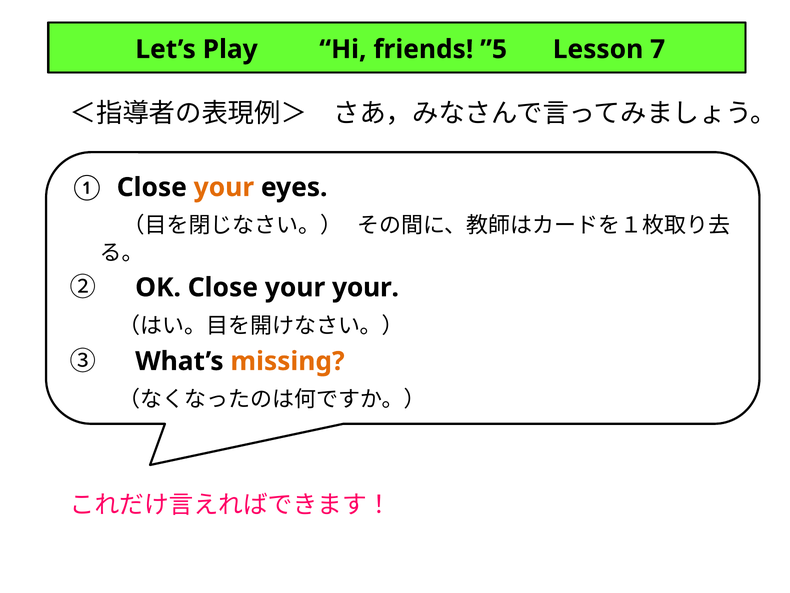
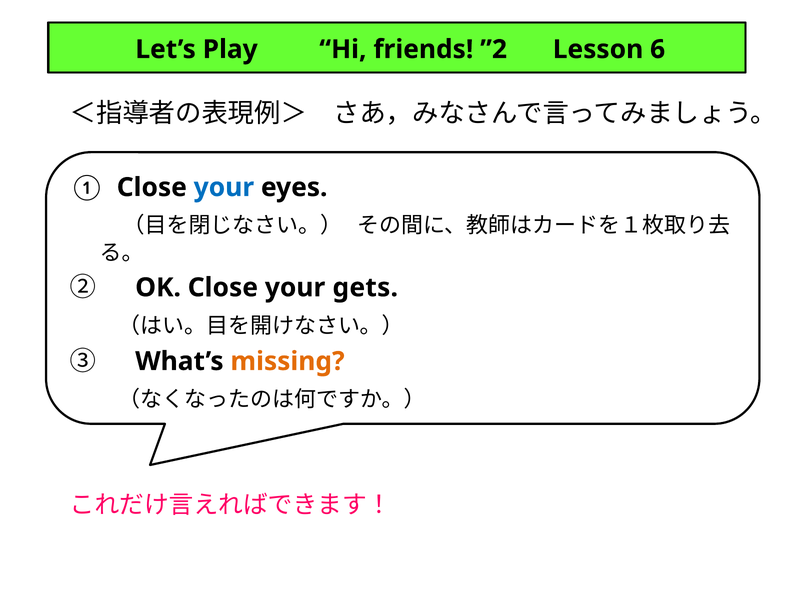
”5: ”5 -> ”2
7: 7 -> 6
your at (224, 187) colour: orange -> blue
your your: your -> gets
